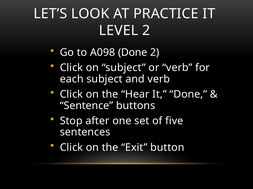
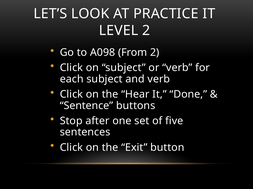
A098 Done: Done -> From
